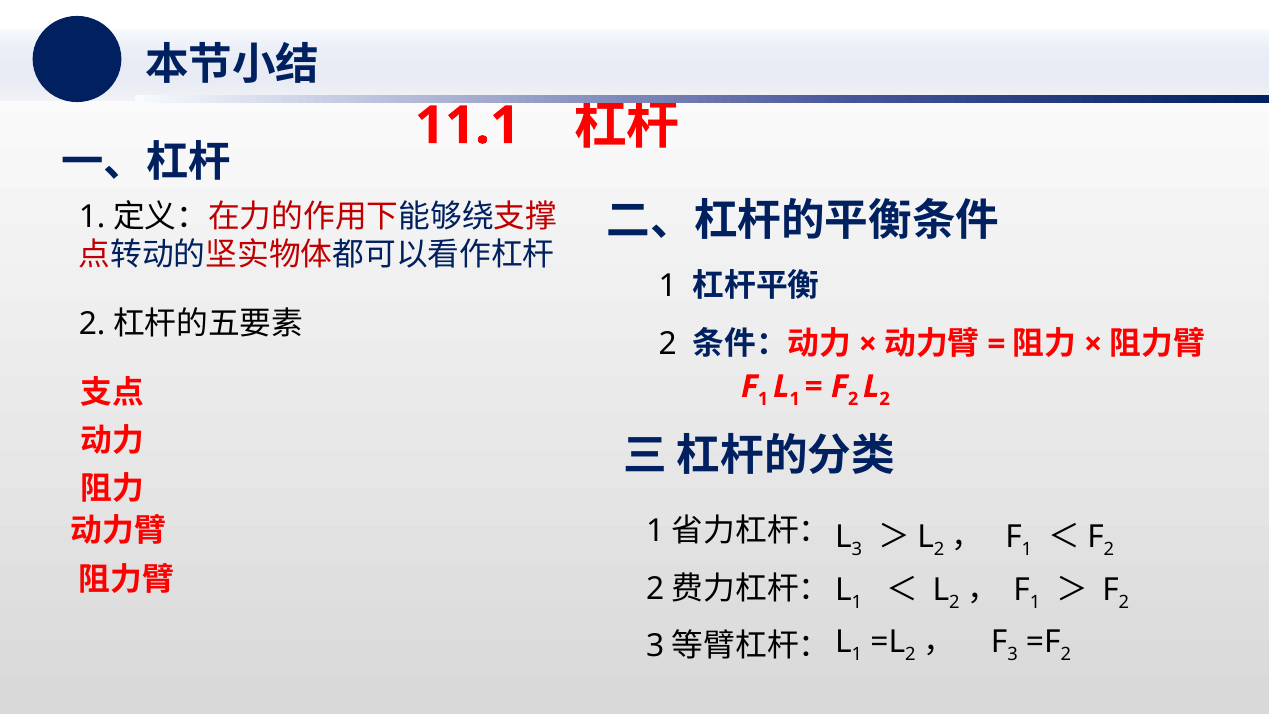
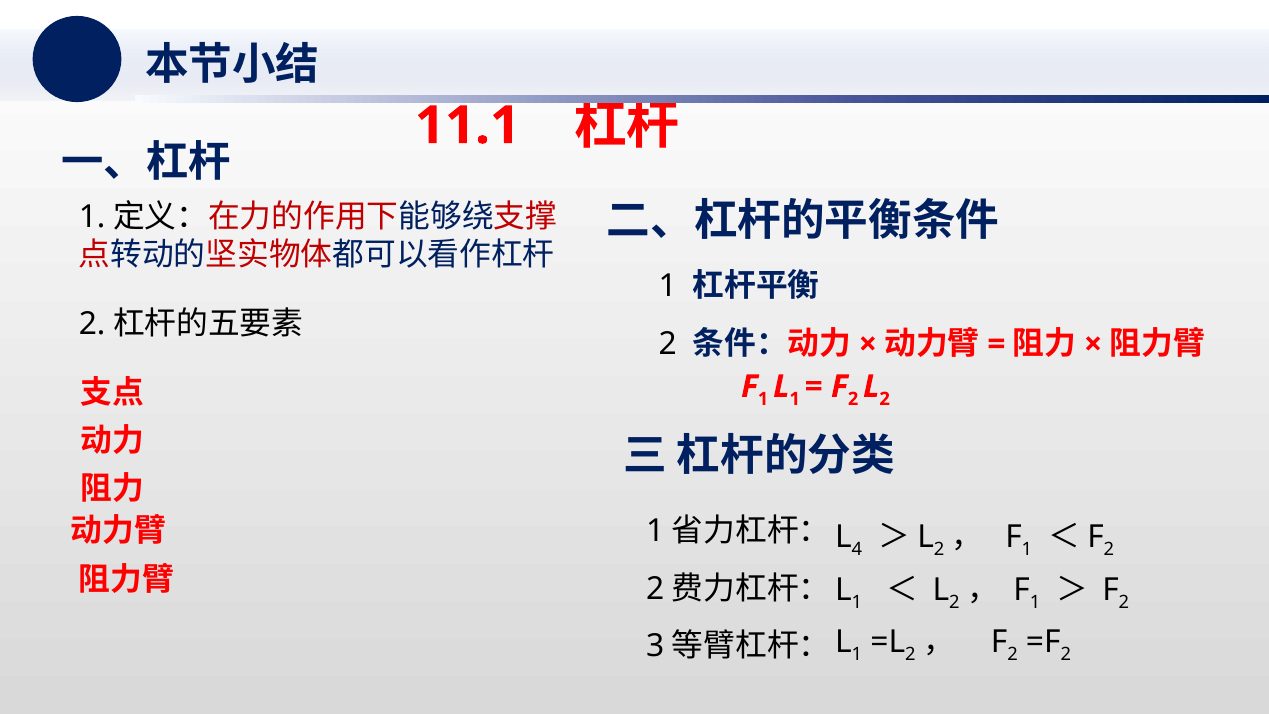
3 at (857, 549): 3 -> 4
3 at (1013, 654): 3 -> 2
